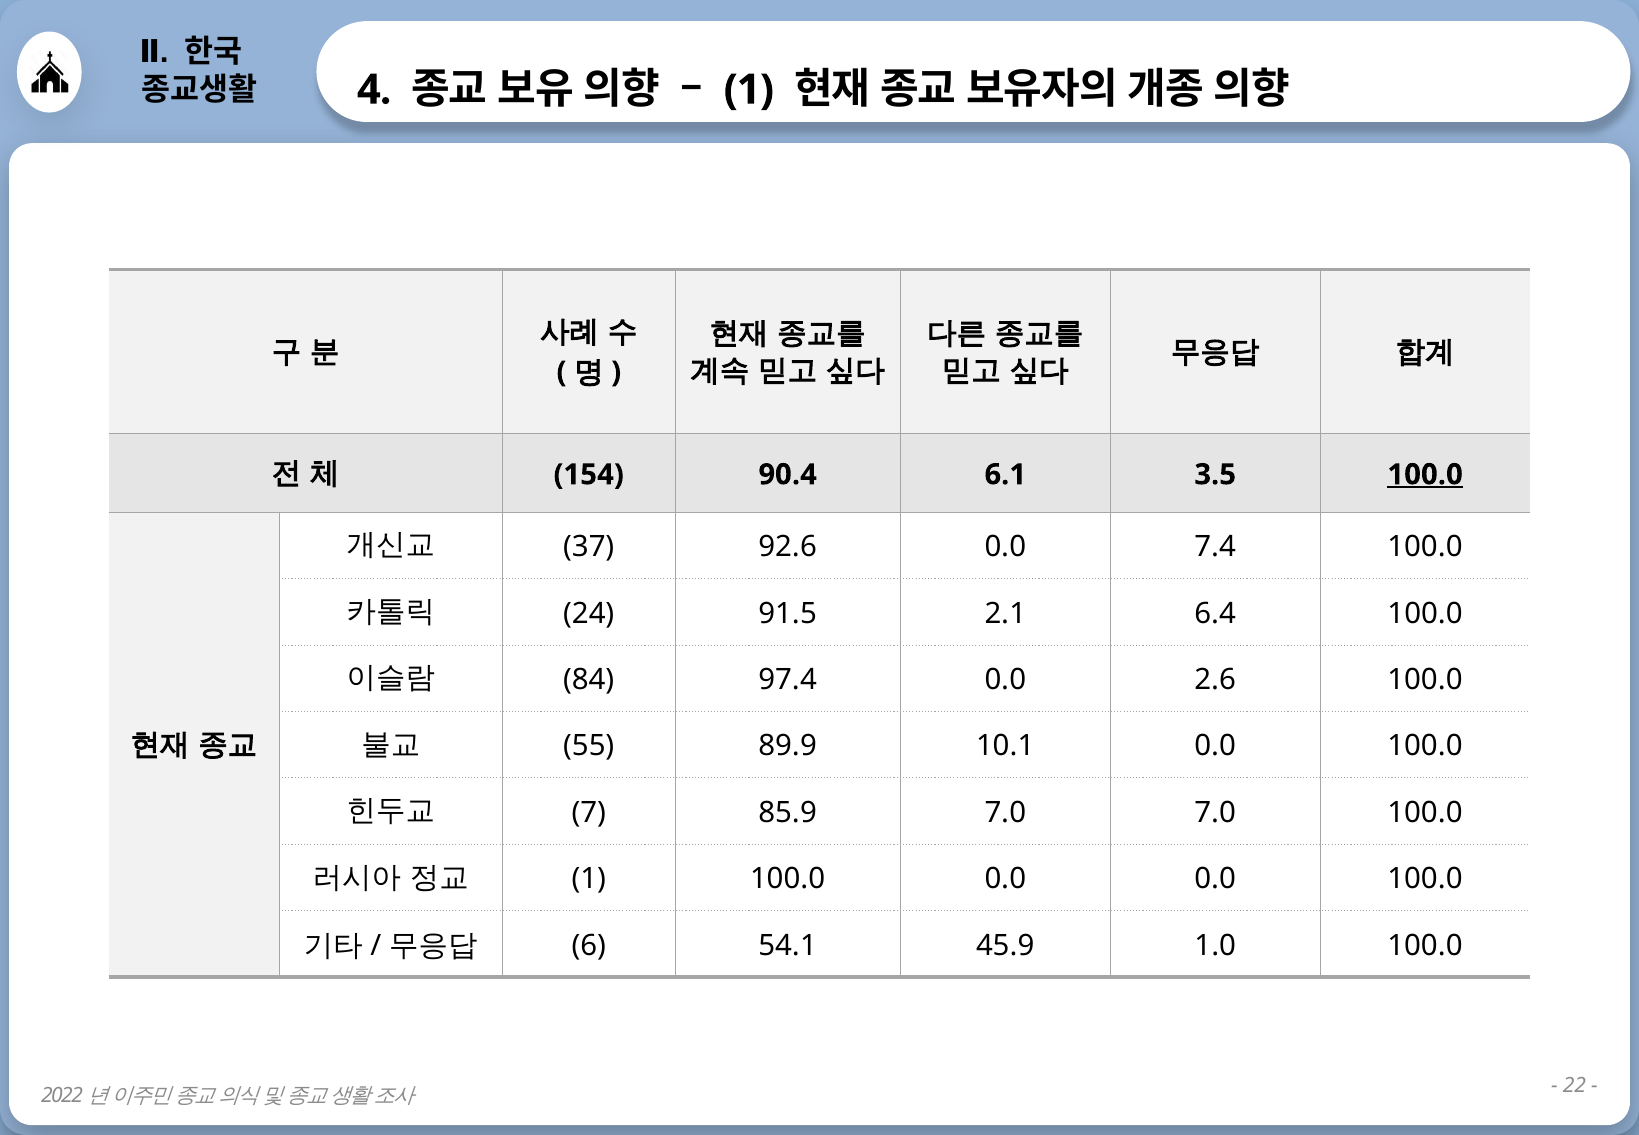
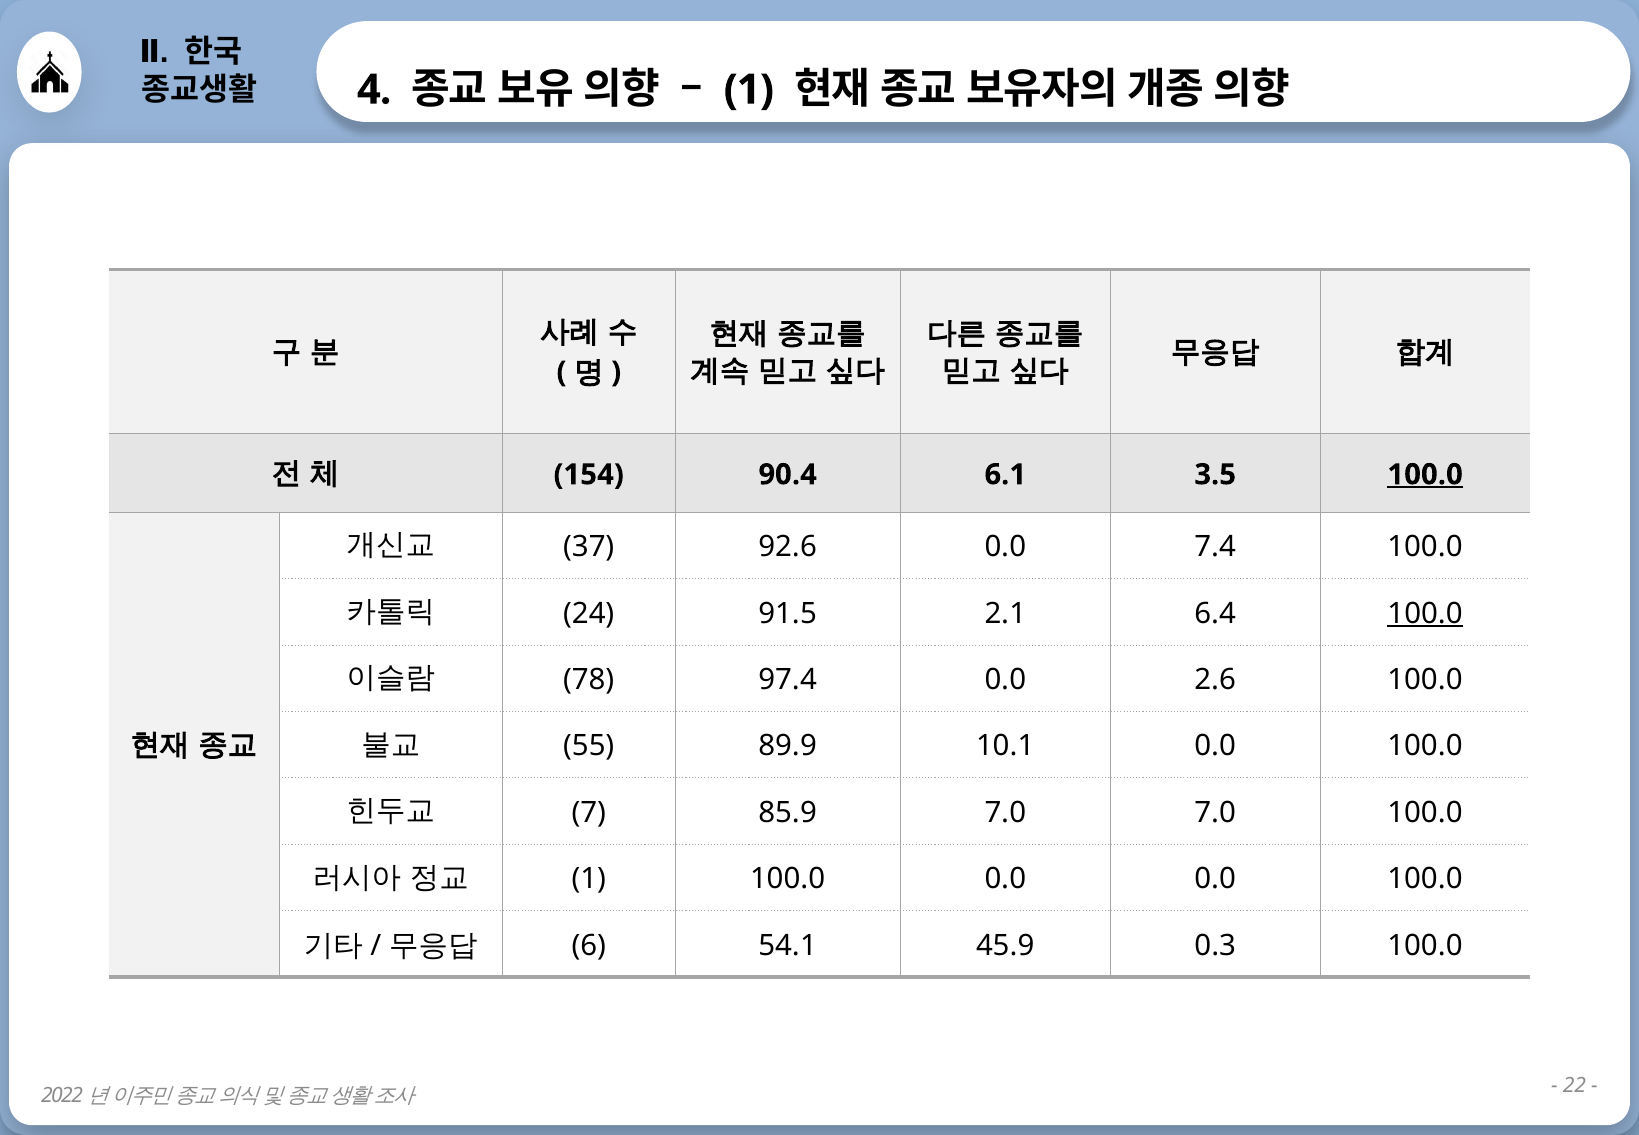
100.0 at (1425, 613) underline: none -> present
84: 84 -> 78
1.0: 1.0 -> 0.3
